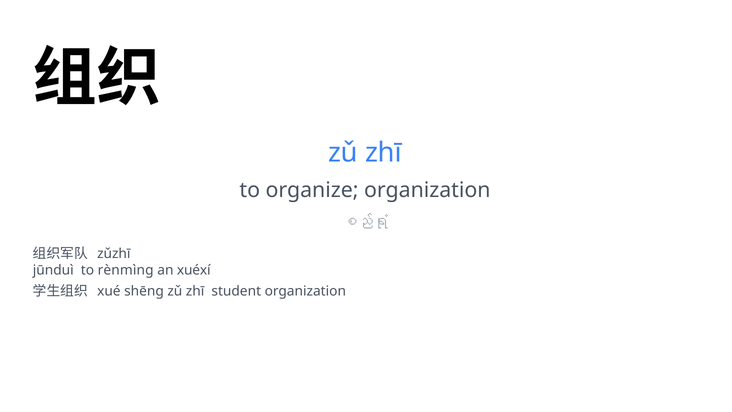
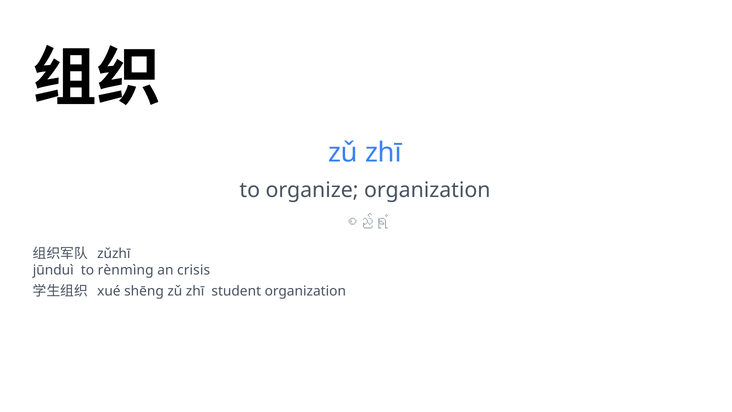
xuéxí: xuéxí -> crisis
